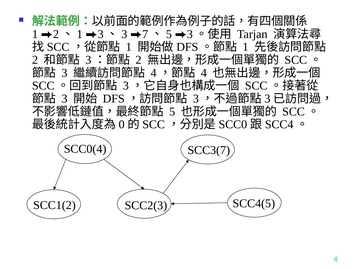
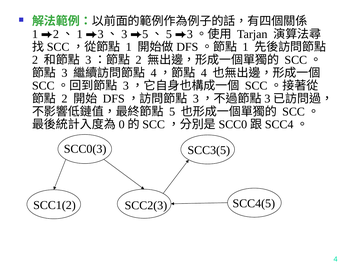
7 at (145, 34): 7 -> 5
3 at (64, 99): 3 -> 2
SCC0(4: SCC0(4 -> SCC0(3
SCC3(7: SCC3(7 -> SCC3(5
